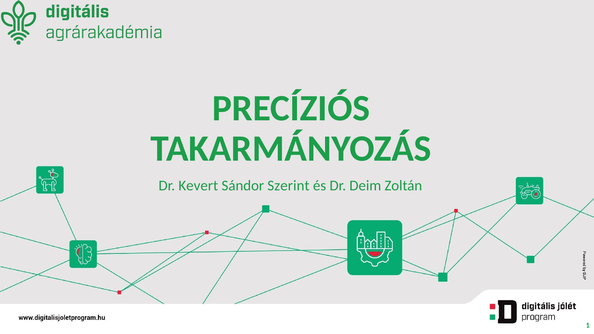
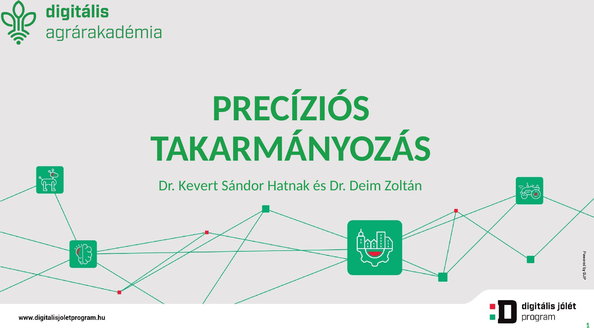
Szerint: Szerint -> Hatnak
